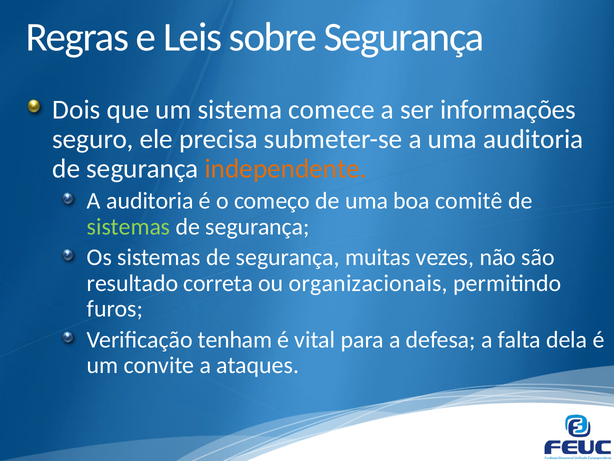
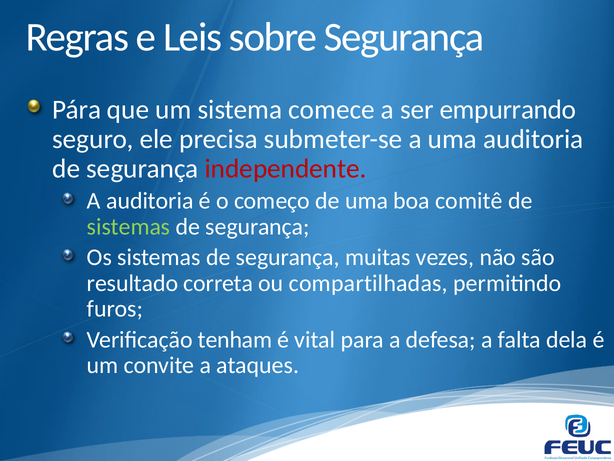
Dois: Dois -> Pára
informações: informações -> empurrando
independente colour: orange -> red
organizacionais: organizacionais -> compartilhadas
